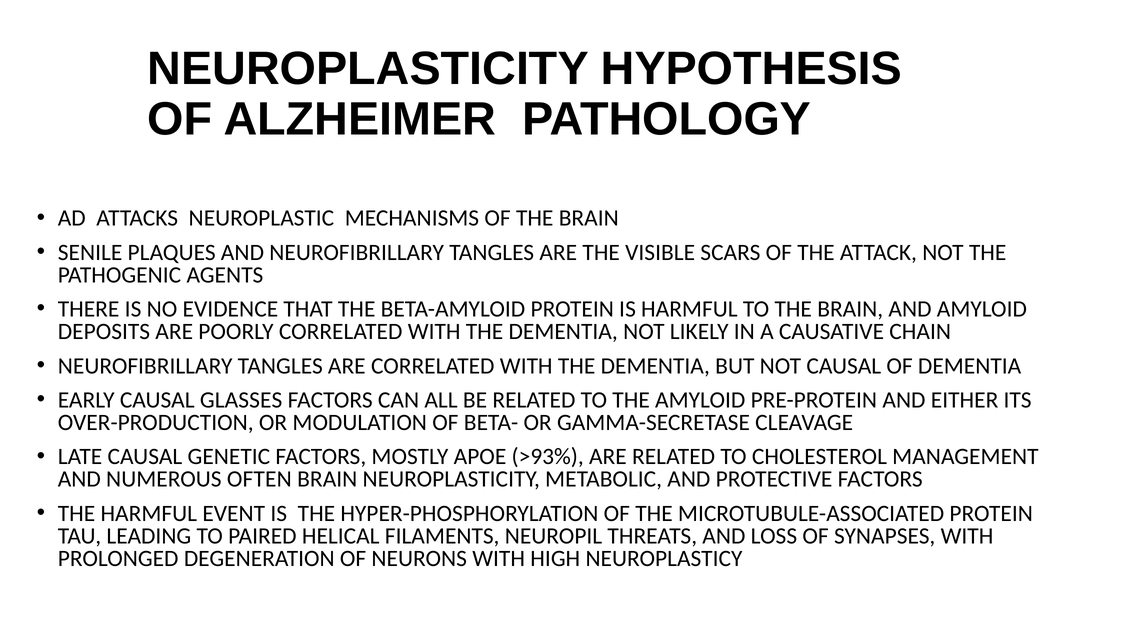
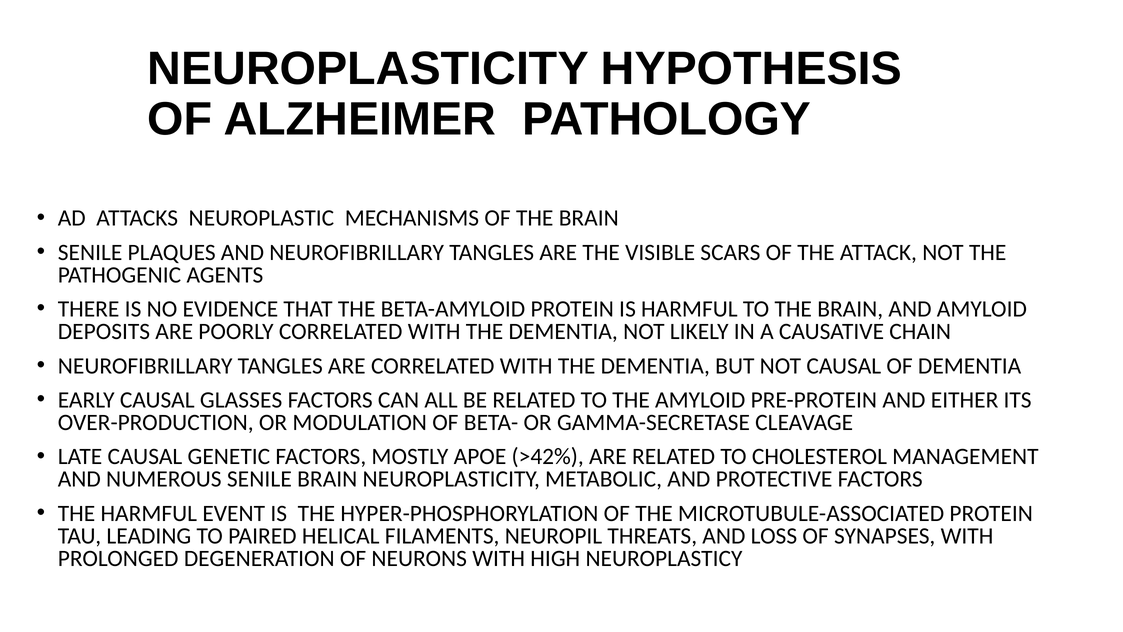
>93%: >93% -> >42%
NUMEROUS OFTEN: OFTEN -> SENILE
